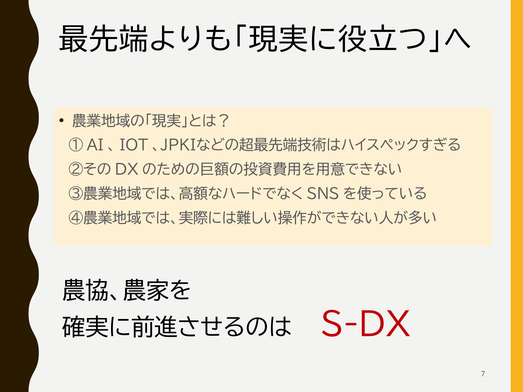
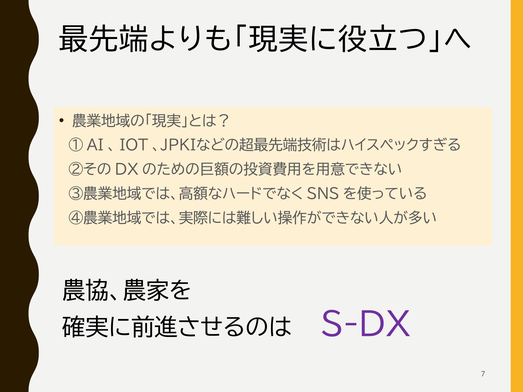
S-DX colour: red -> purple
